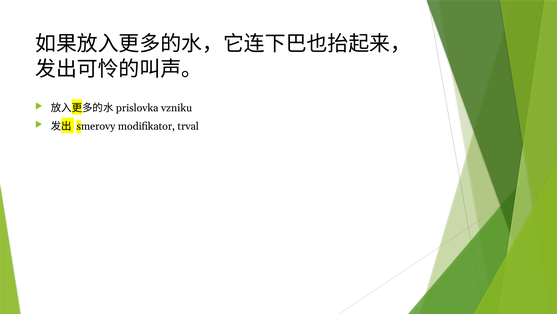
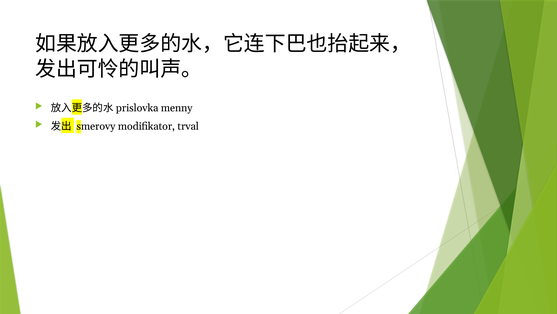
vzniku: vzniku -> menny
